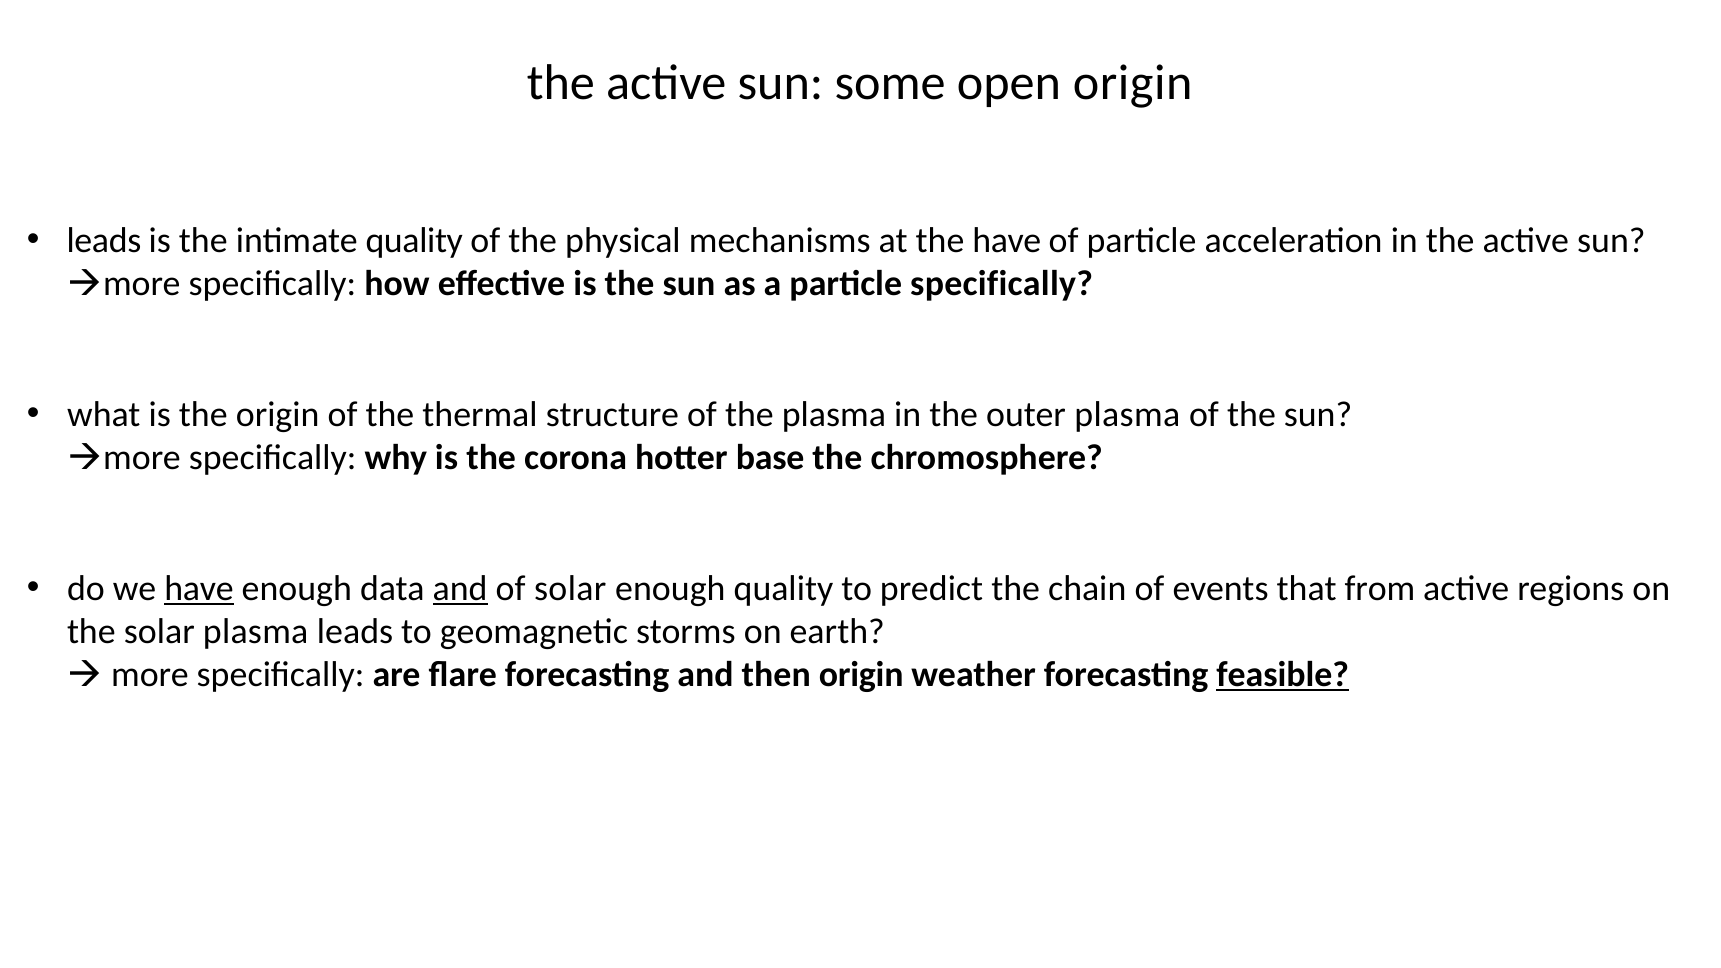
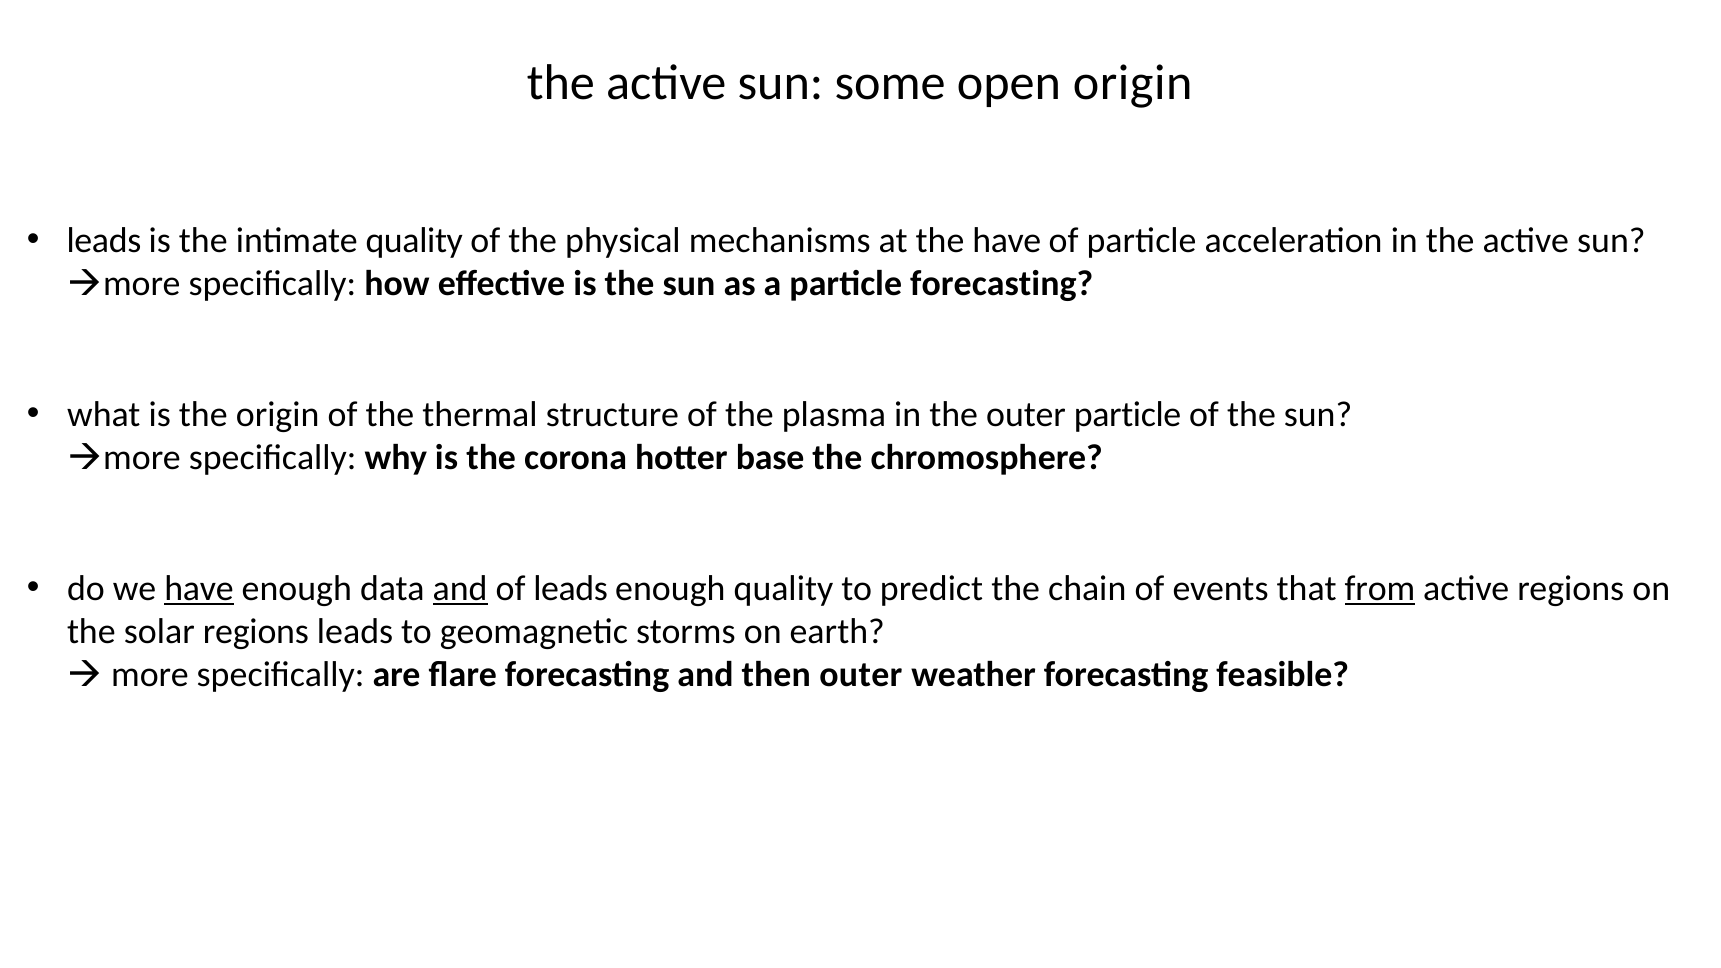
particle specifically: specifically -> forecasting
outer plasma: plasma -> particle
of solar: solar -> leads
from underline: none -> present
solar plasma: plasma -> regions
then origin: origin -> outer
feasible underline: present -> none
